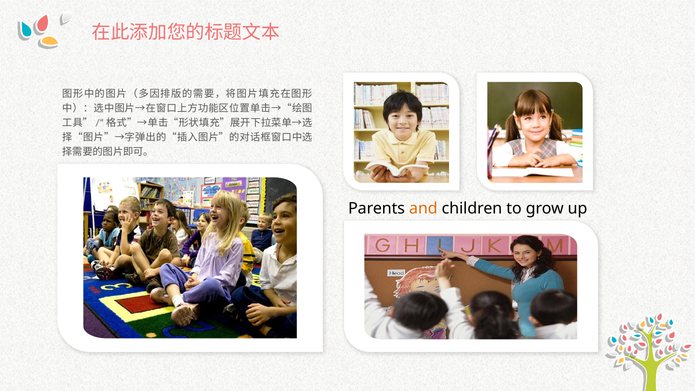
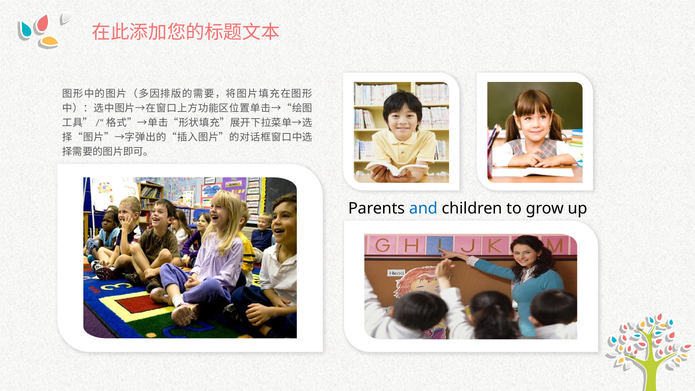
and colour: orange -> blue
